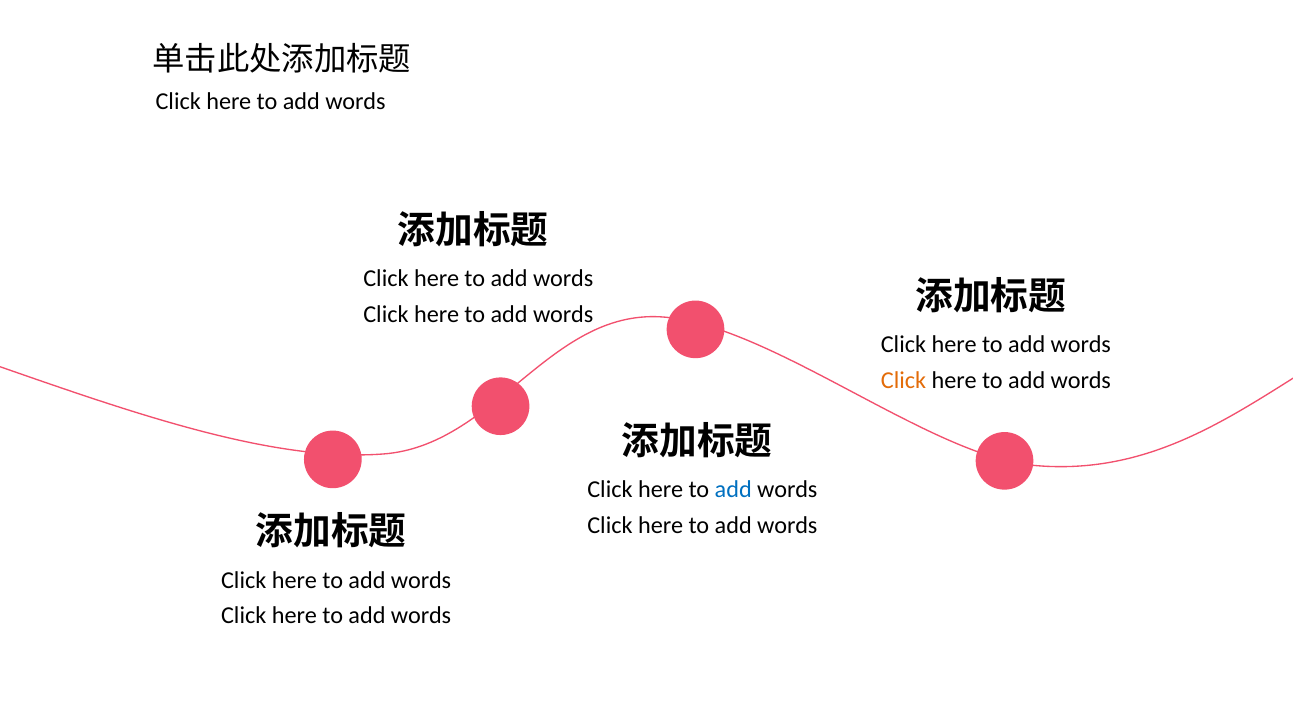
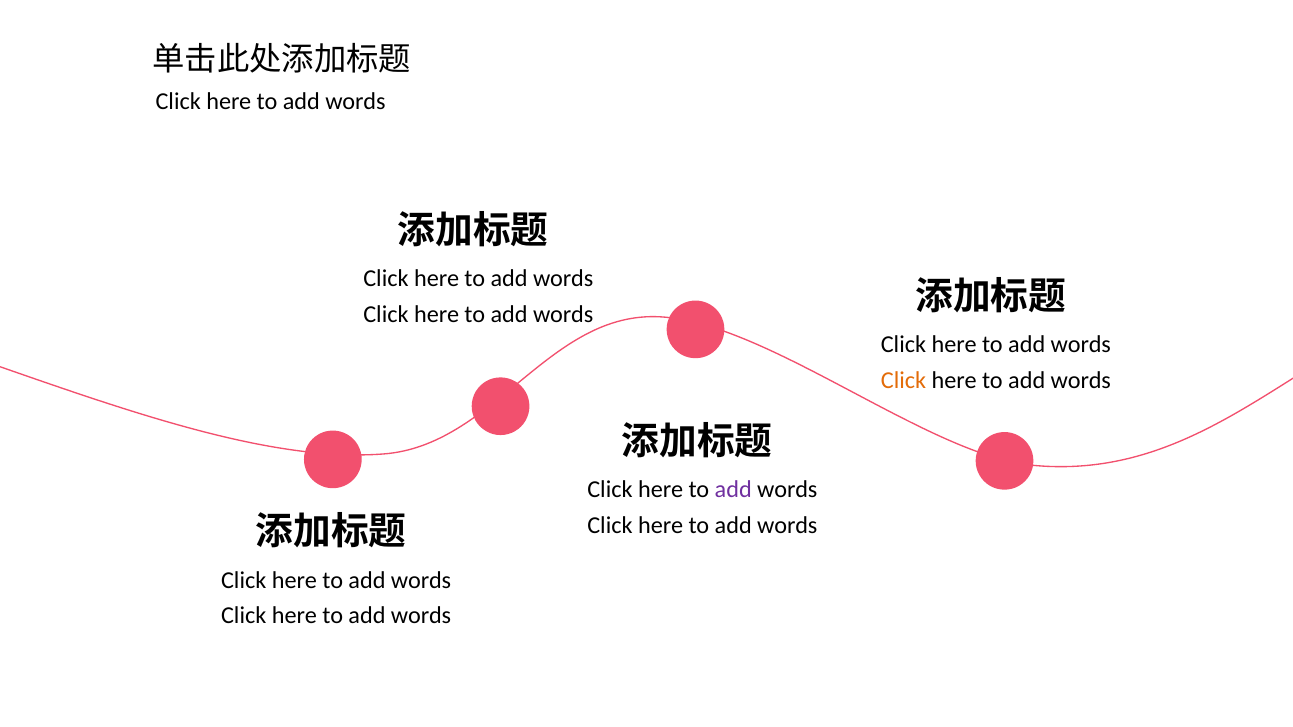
add at (733, 490) colour: blue -> purple
